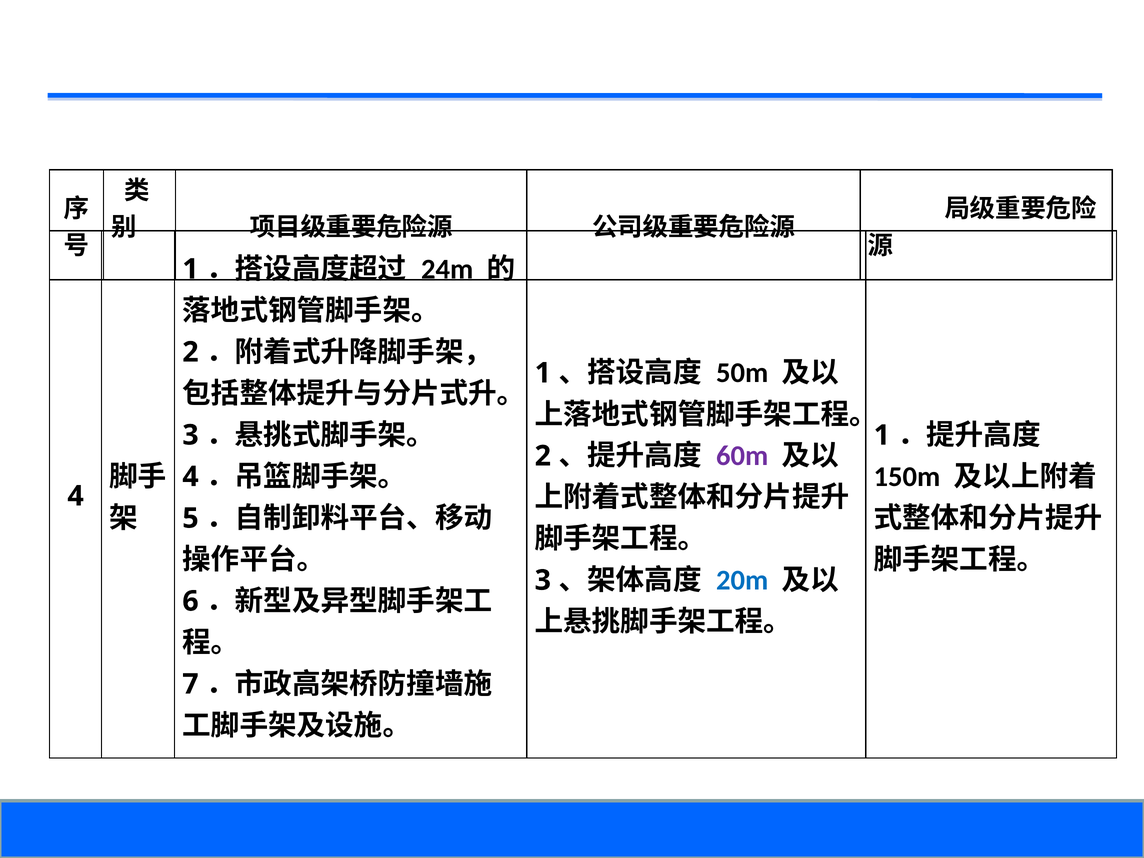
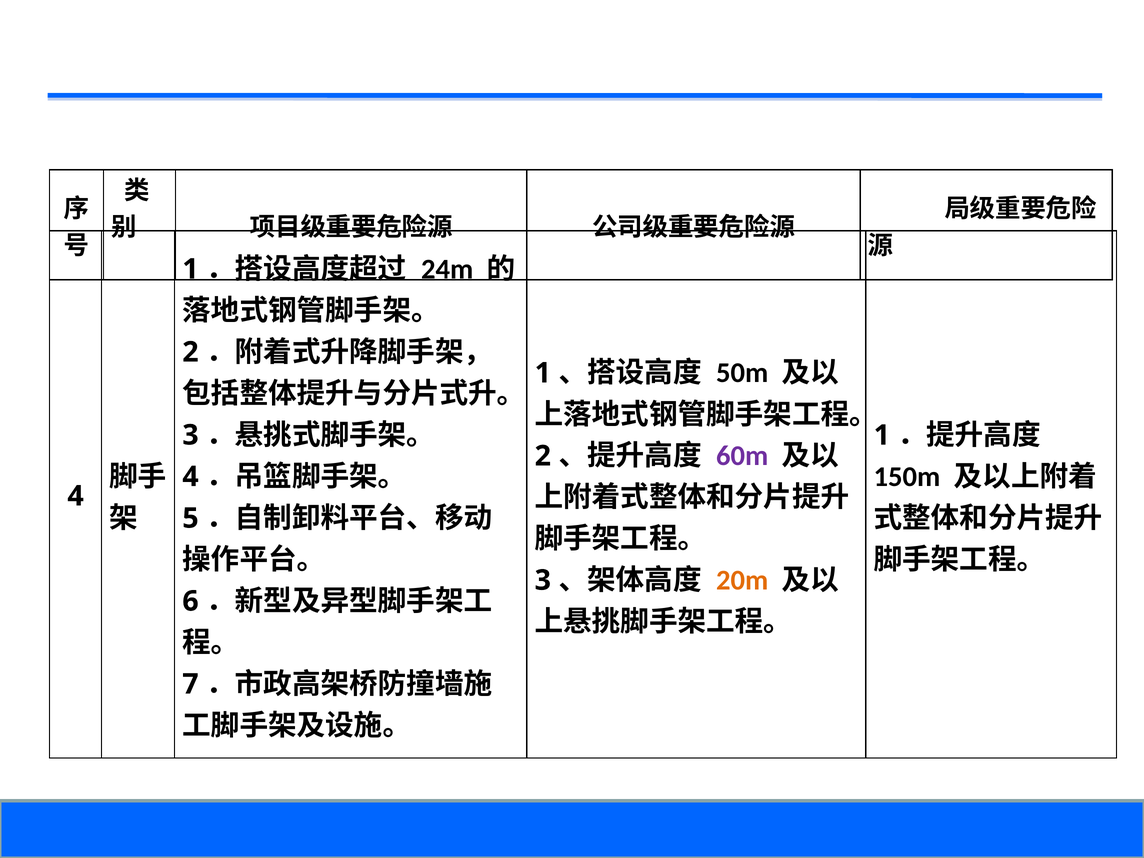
20m colour: blue -> orange
